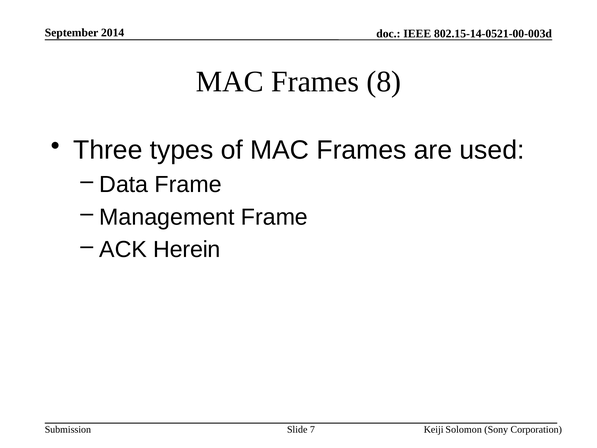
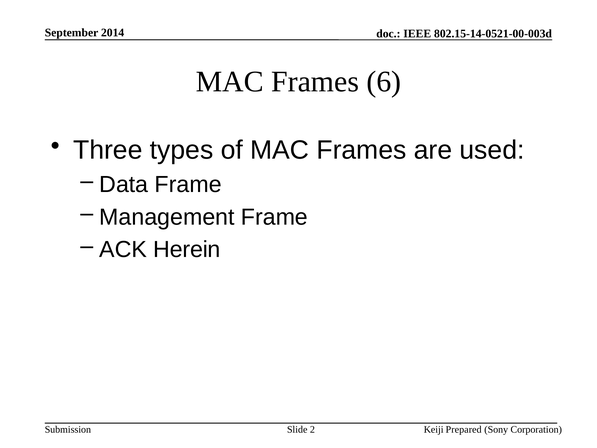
8: 8 -> 6
Solomon: Solomon -> Prepared
7: 7 -> 2
